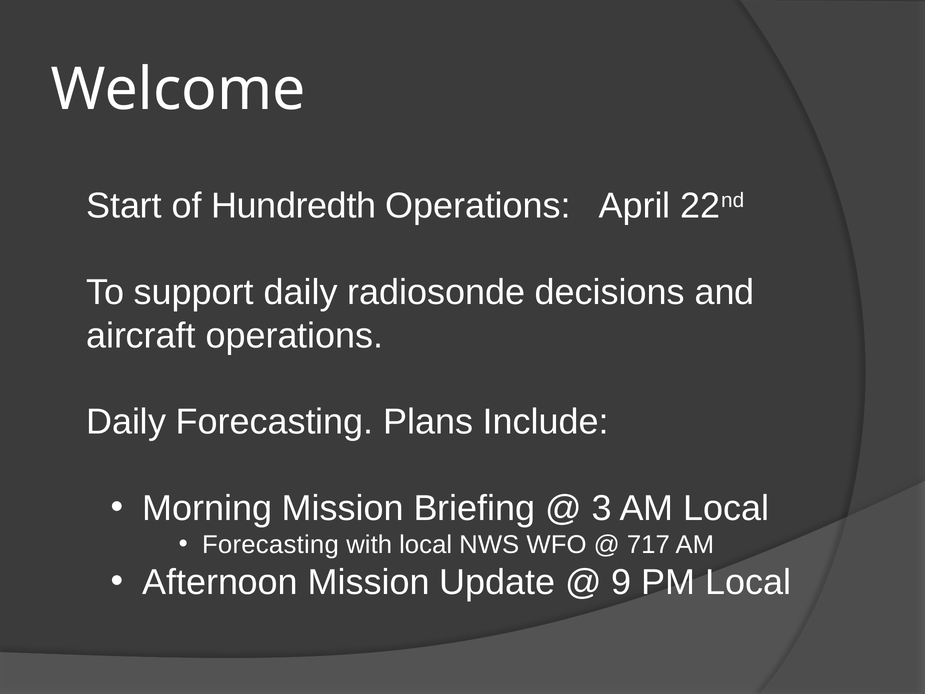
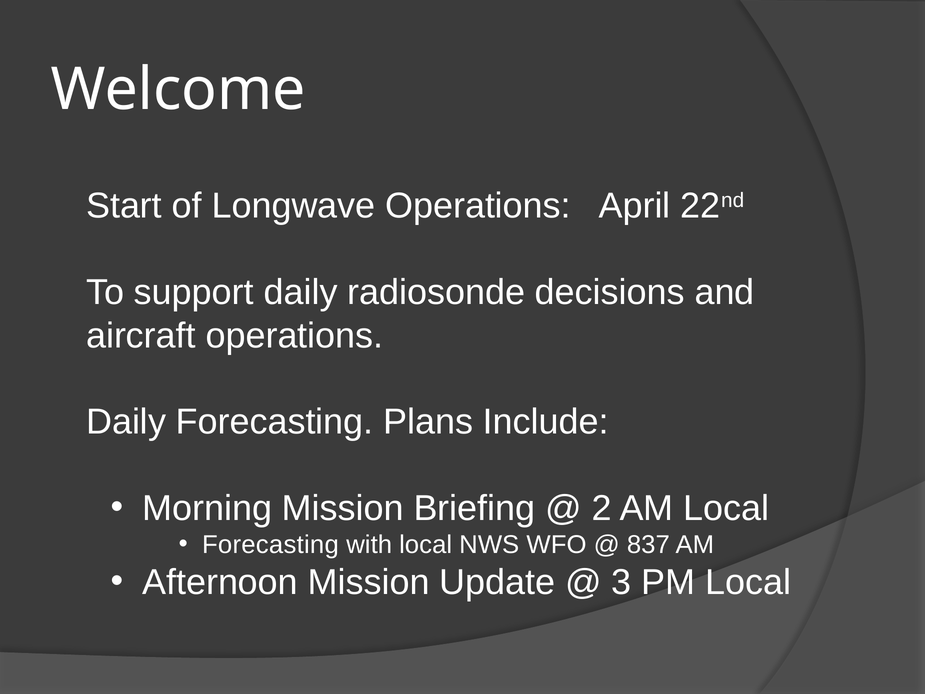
Hundredth: Hundredth -> Longwave
3: 3 -> 2
717: 717 -> 837
9: 9 -> 3
